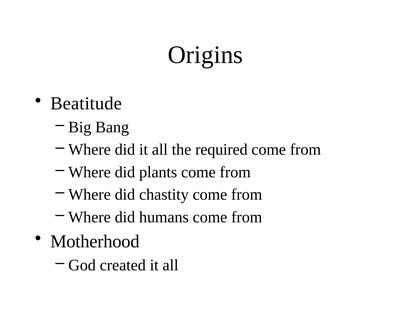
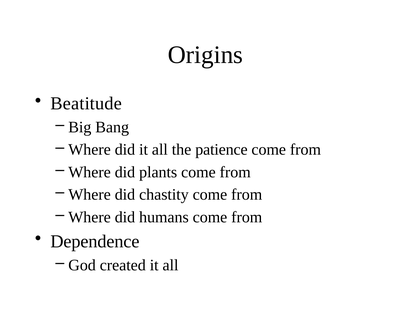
required: required -> patience
Motherhood: Motherhood -> Dependence
